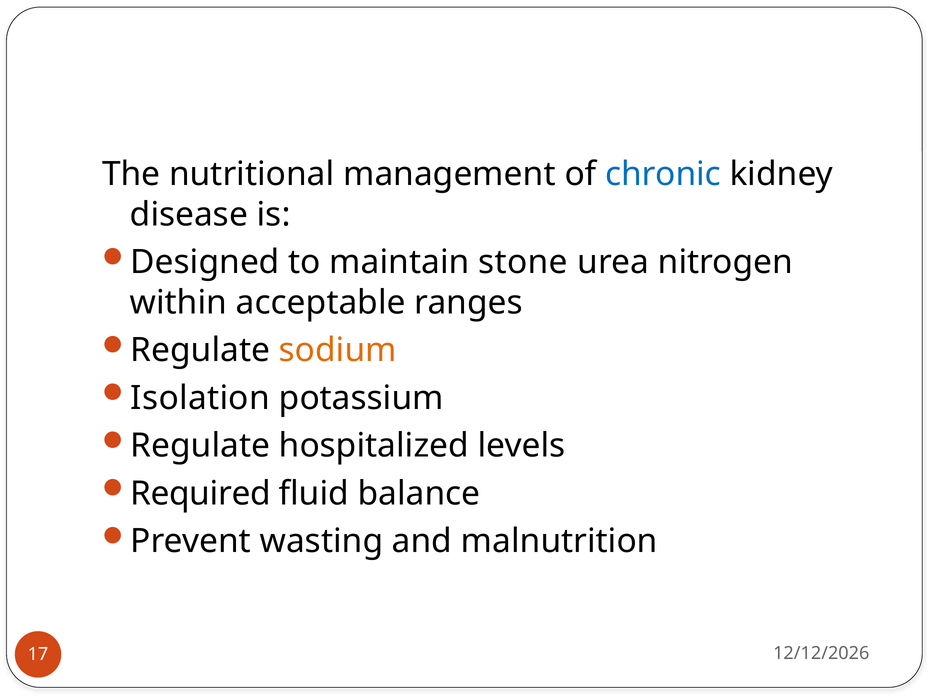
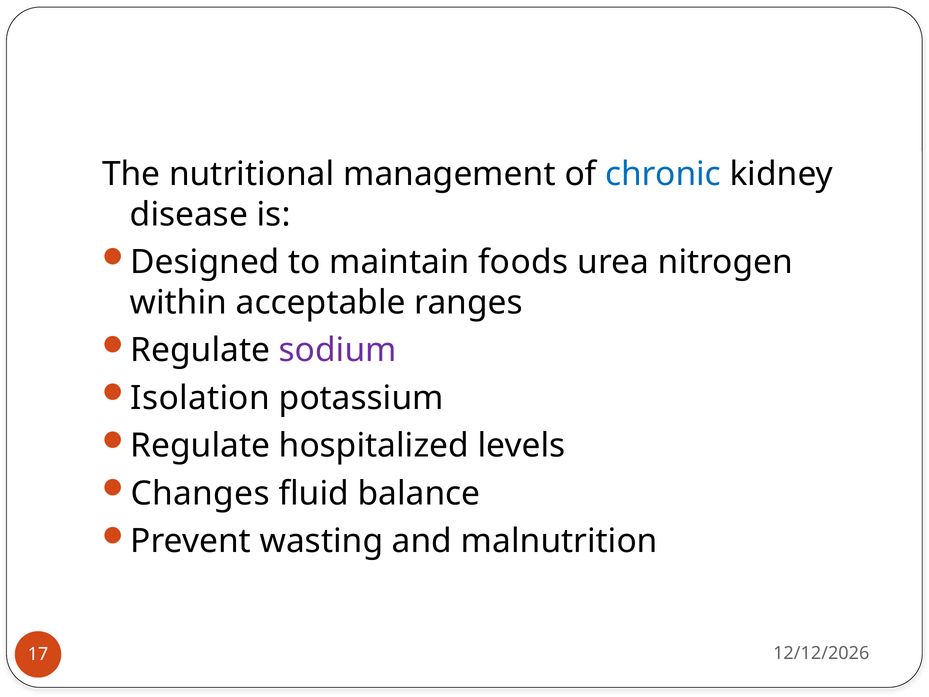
stone: stone -> foods
sodium colour: orange -> purple
Required: Required -> Changes
